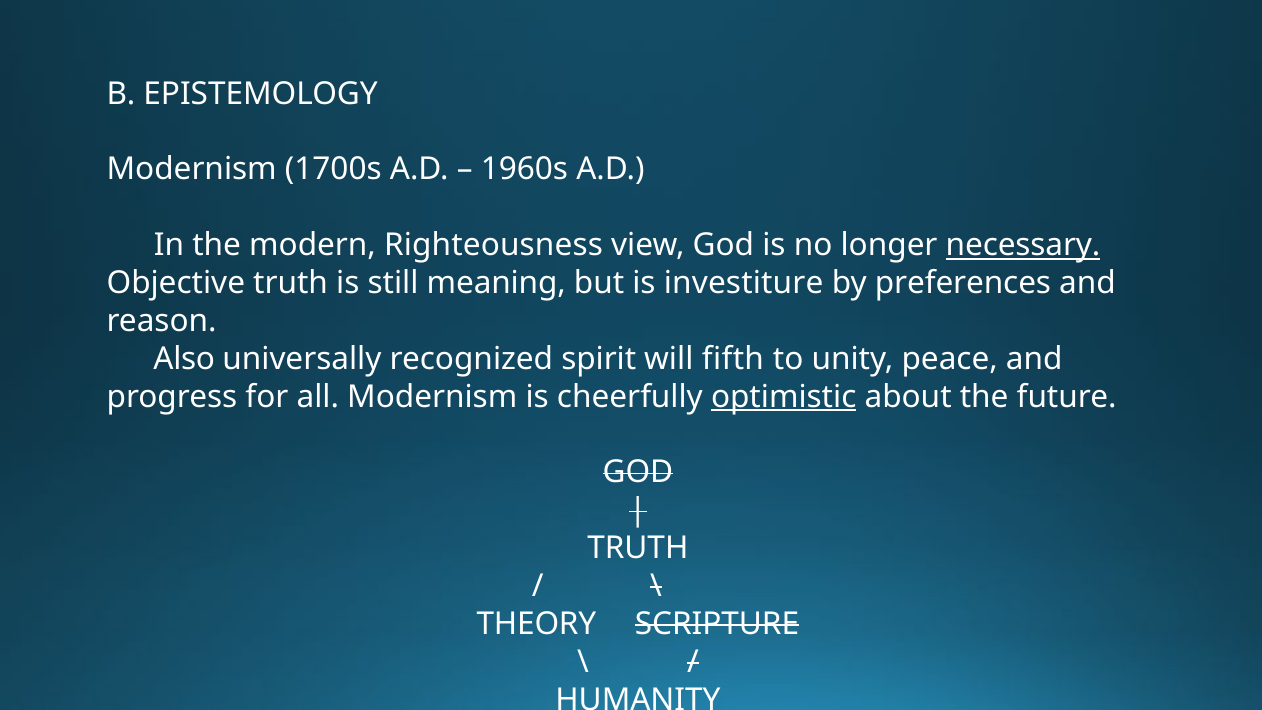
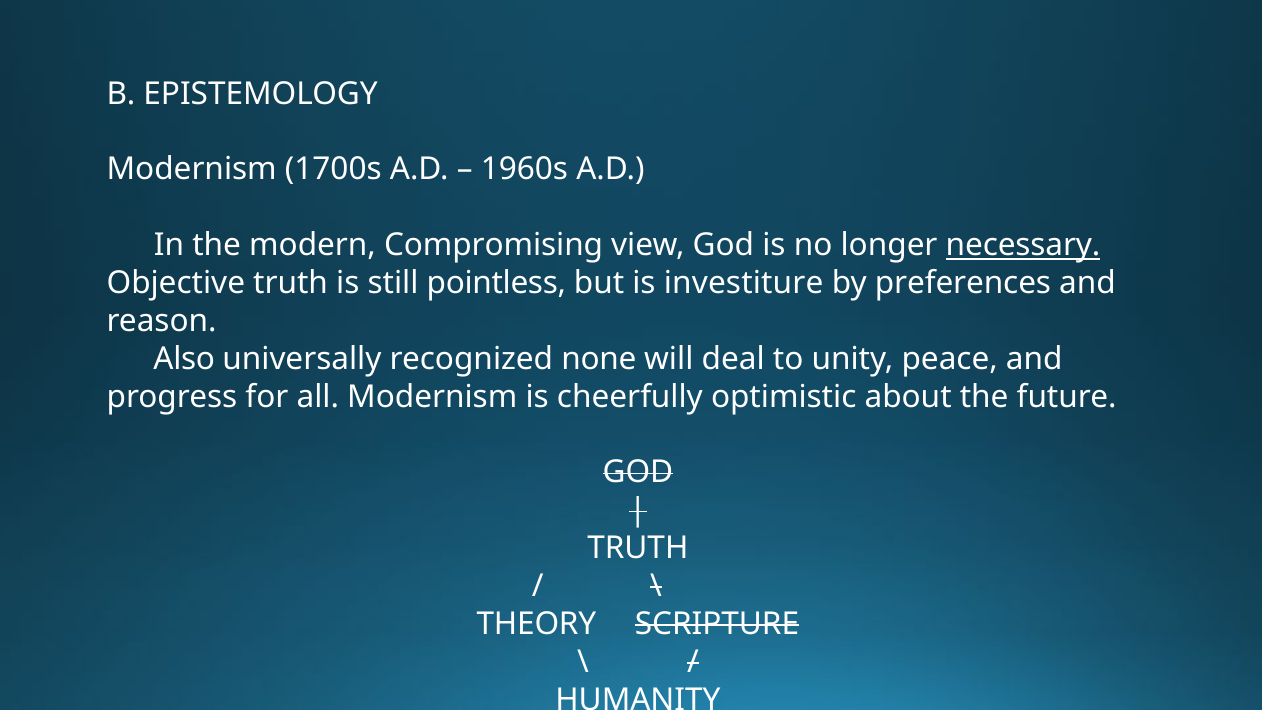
Righteousness: Righteousness -> Compromising
meaning: meaning -> pointless
spirit: spirit -> none
fifth: fifth -> deal
optimistic underline: present -> none
